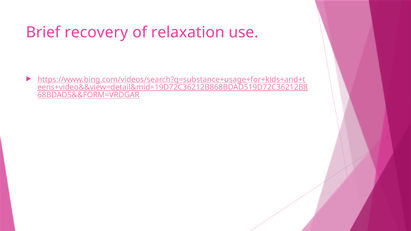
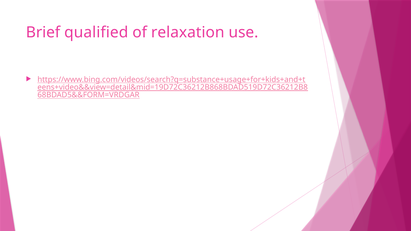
recovery: recovery -> qualified
